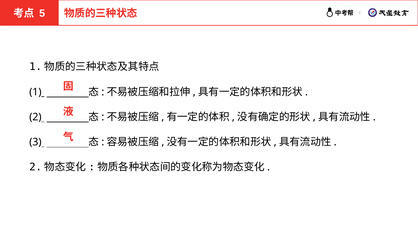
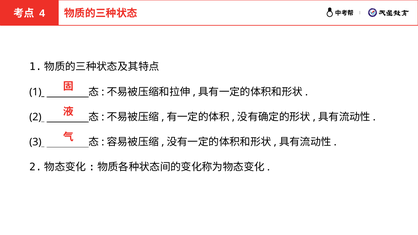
5: 5 -> 4
